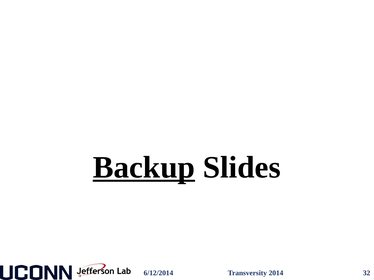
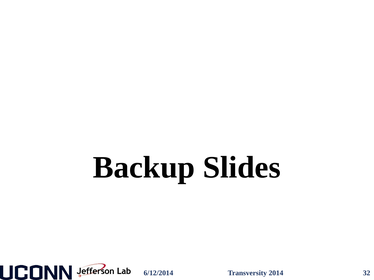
Backup underline: present -> none
